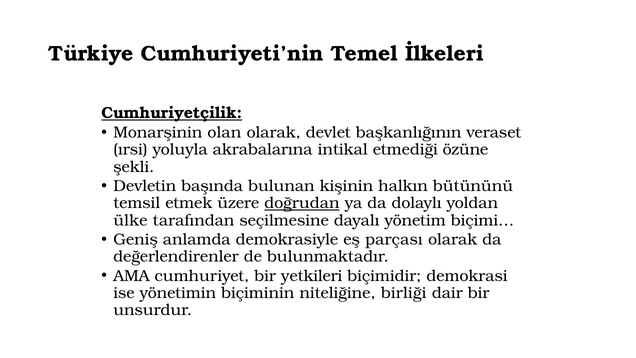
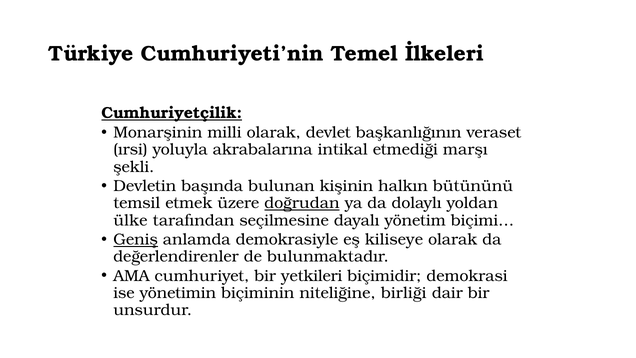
olan: olan -> milli
özüne: özüne -> marşı
Geniş underline: none -> present
parçası: parçası -> kiliseye
